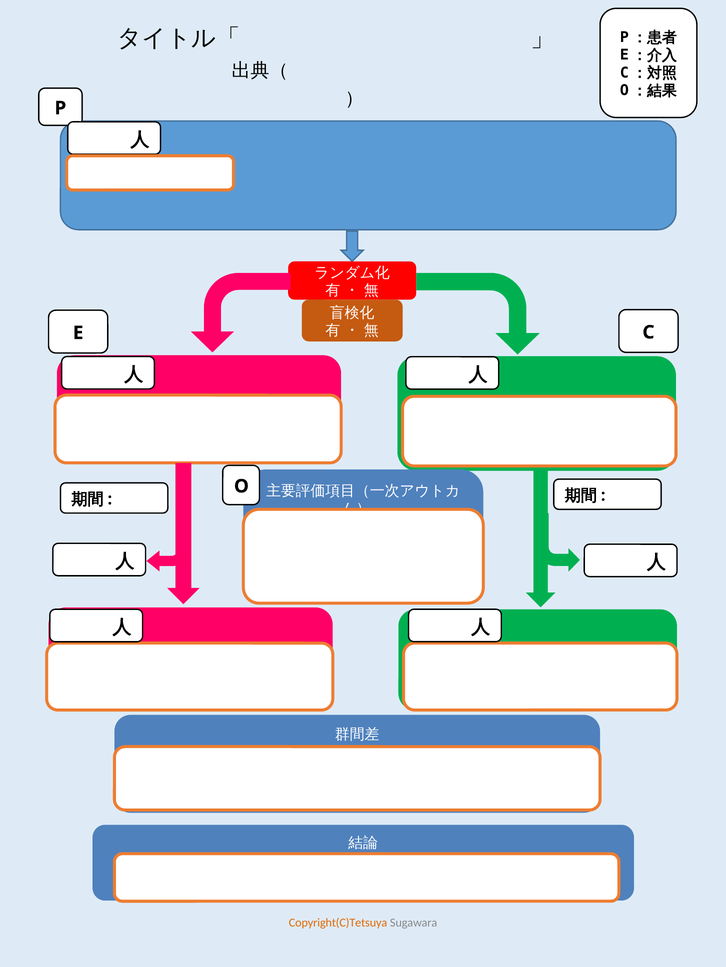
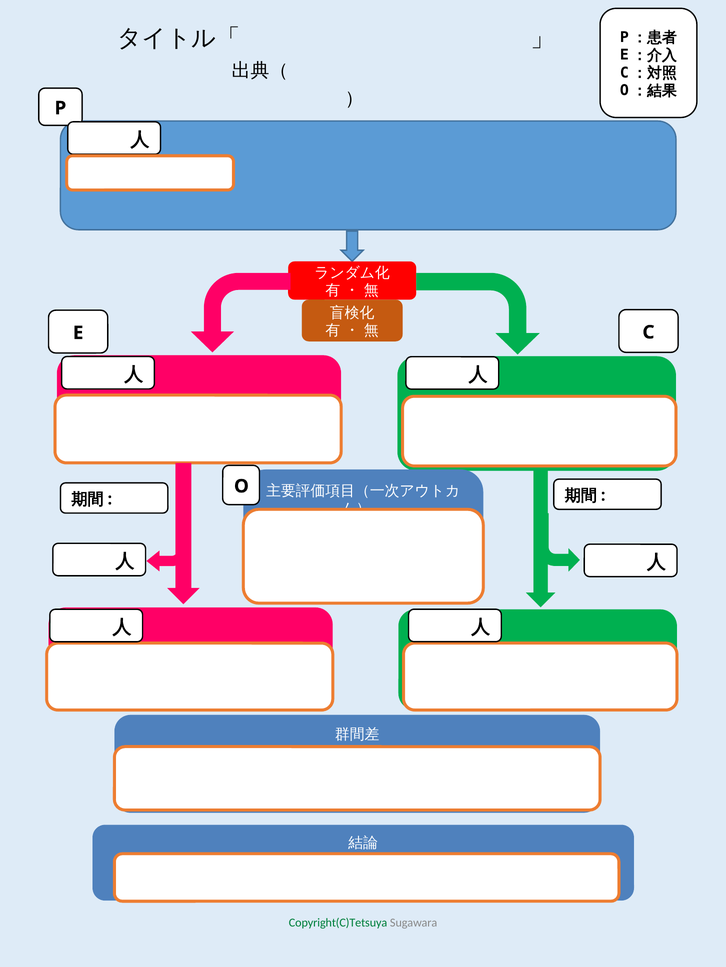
Copyright(C)Tetsuya colour: orange -> green
